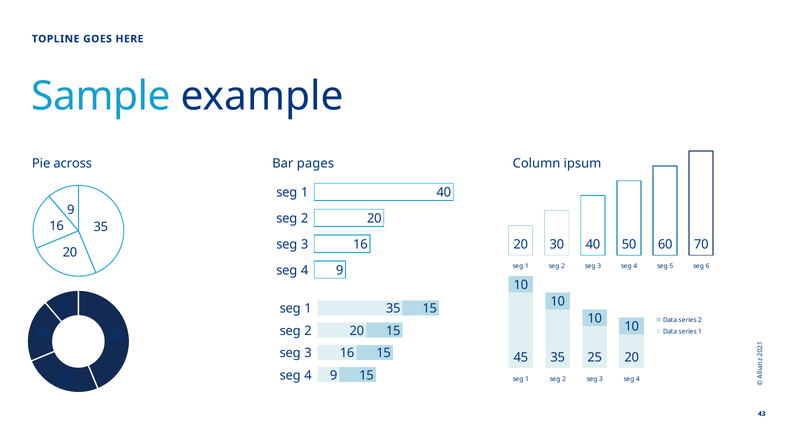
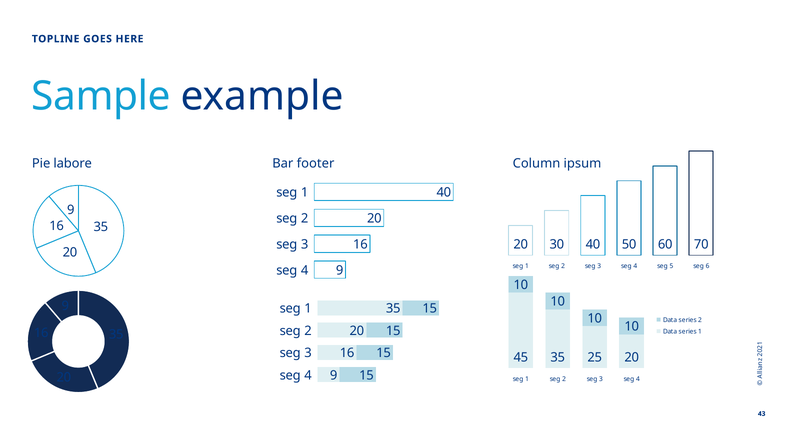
across: across -> labore
pages: pages -> footer
